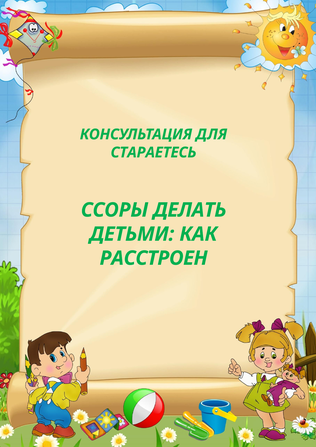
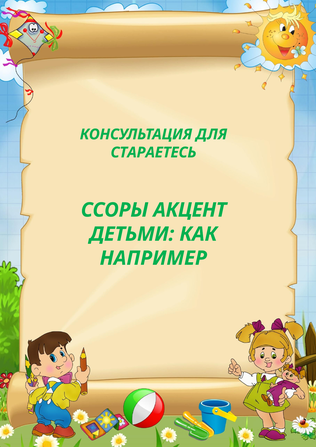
ДЕЛАТЬ: ДЕЛАТЬ -> АКЦЕНТ
РАССТРОЕН: РАССТРОЕН -> НАПРИМЕР
